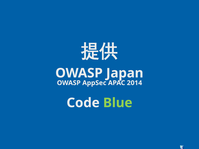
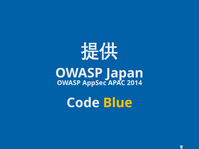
Blue colour: light green -> yellow
